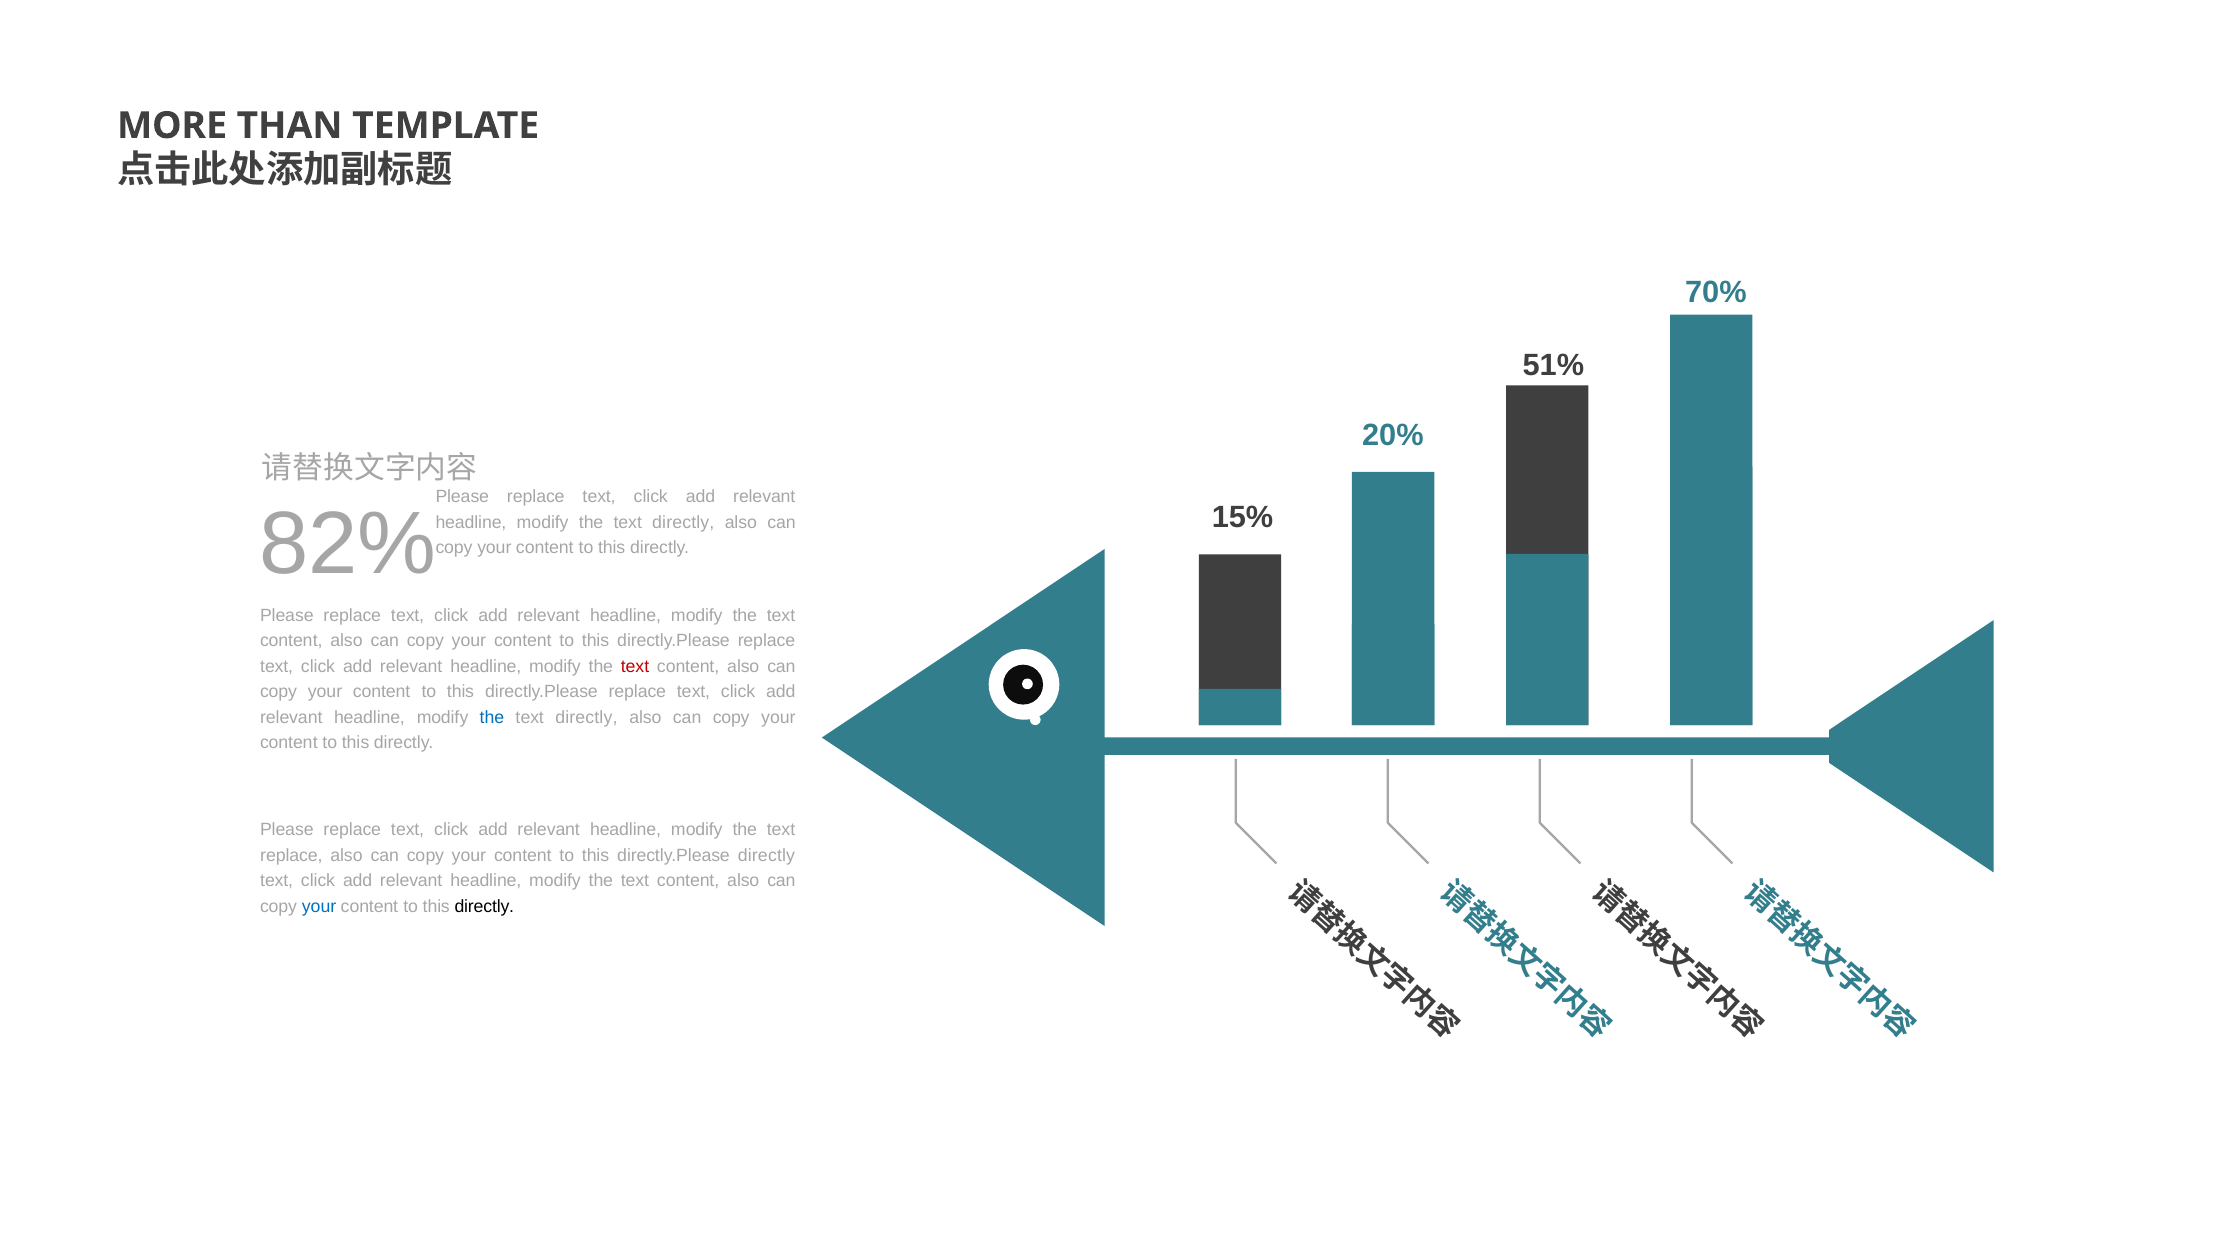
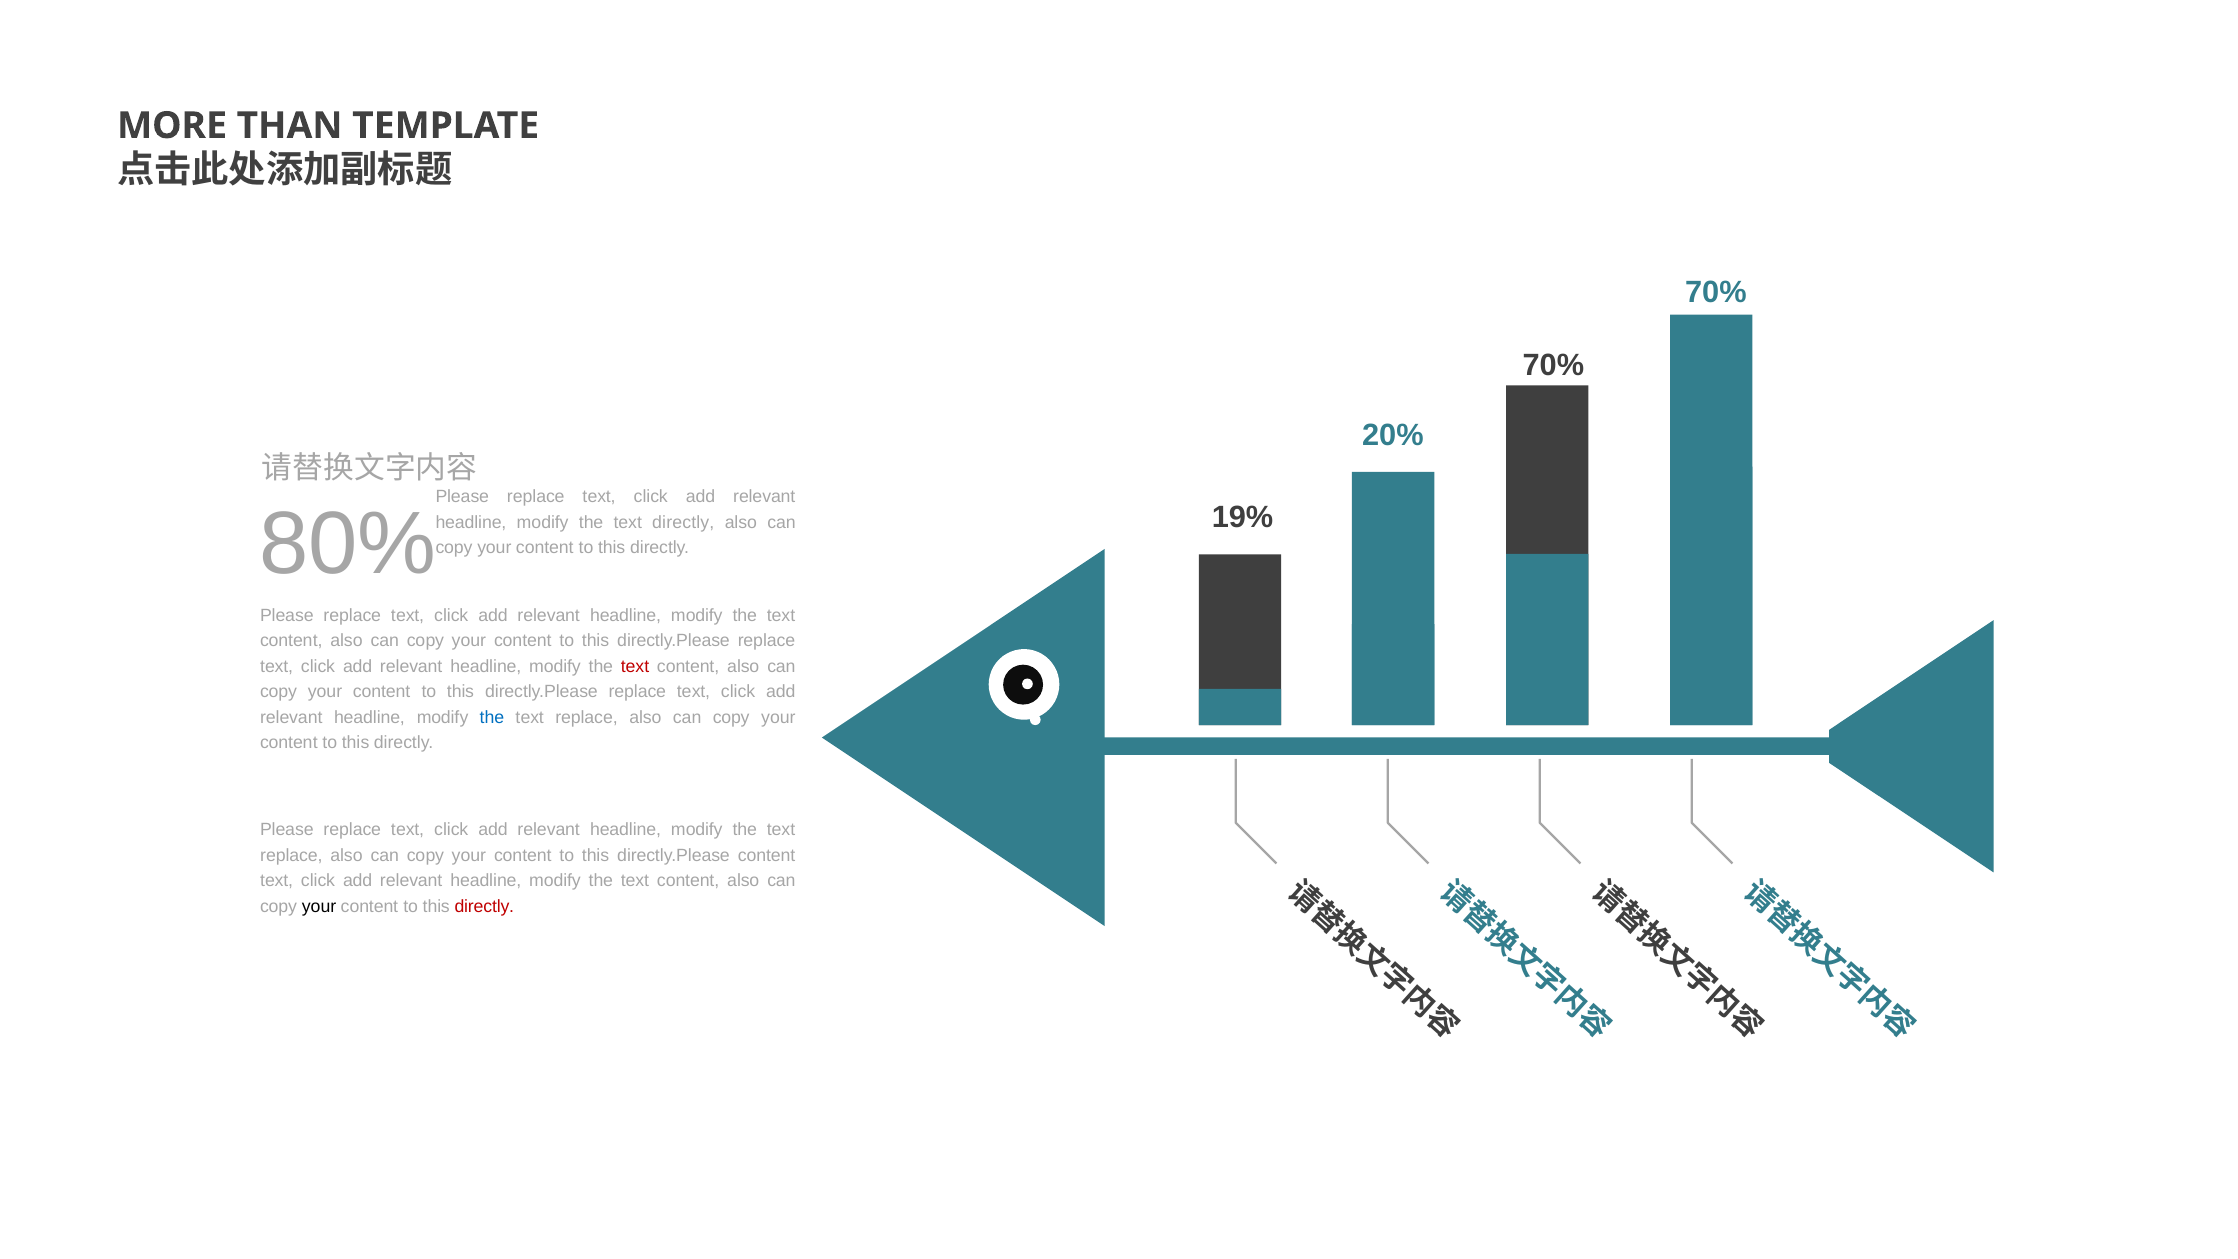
51% at (1553, 365): 51% -> 70%
82%: 82% -> 80%
15%: 15% -> 19%
directly at (586, 717): directly -> replace
directly.Please directly: directly -> content
your at (319, 906) colour: blue -> black
directly at (484, 906) colour: black -> red
